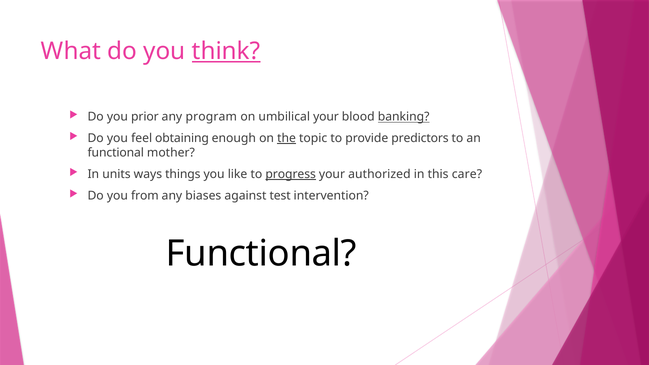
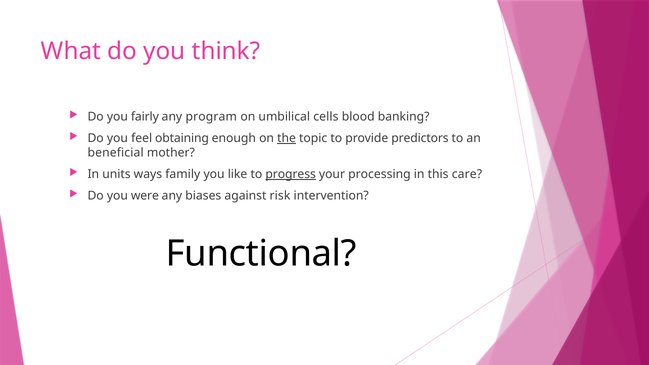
think underline: present -> none
prior: prior -> fairly
umbilical your: your -> cells
banking underline: present -> none
functional at (116, 153): functional -> beneficial
things: things -> family
authorized: authorized -> processing
from: from -> were
test: test -> risk
